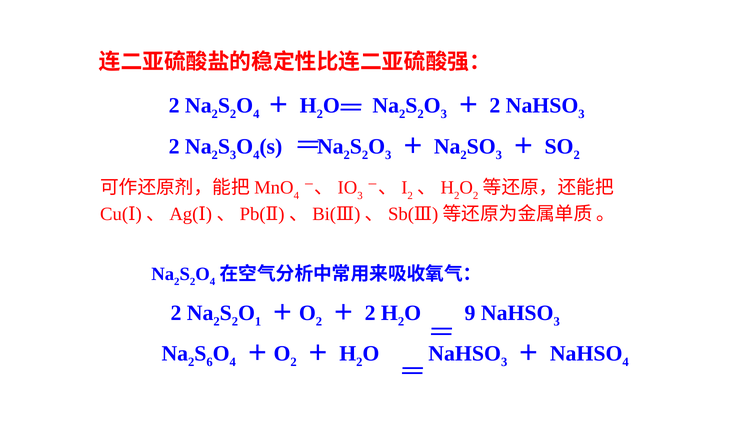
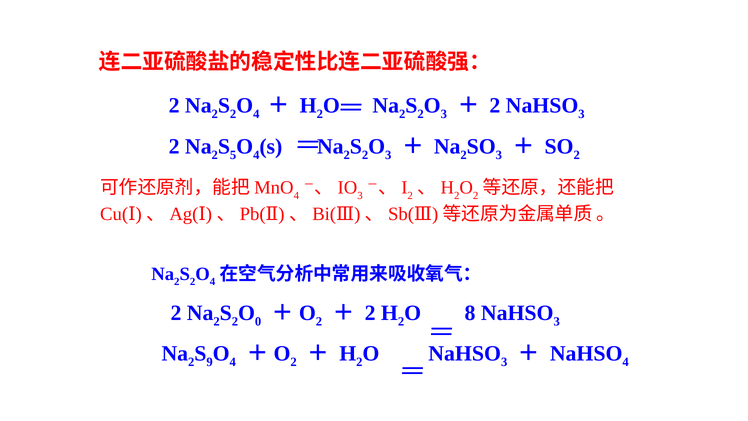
3 at (233, 155): 3 -> 5
1: 1 -> 0
9: 9 -> 8
6: 6 -> 9
